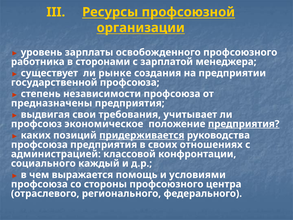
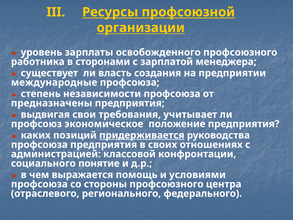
рынке: рынке -> власть
государственной: государственной -> международные
предприятия at (244, 124) underline: present -> none
каждый: каждый -> понятие
